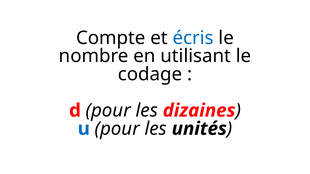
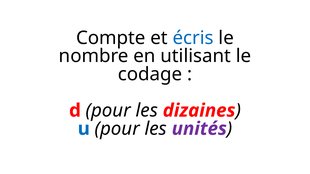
unités colour: black -> purple
